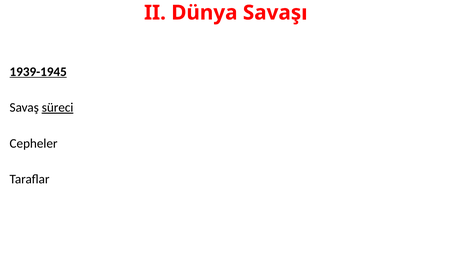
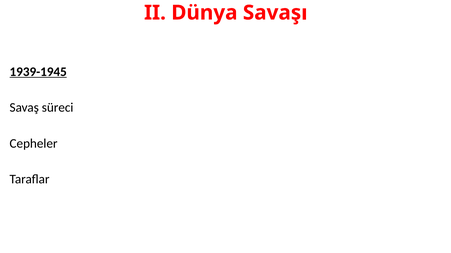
süreci underline: present -> none
